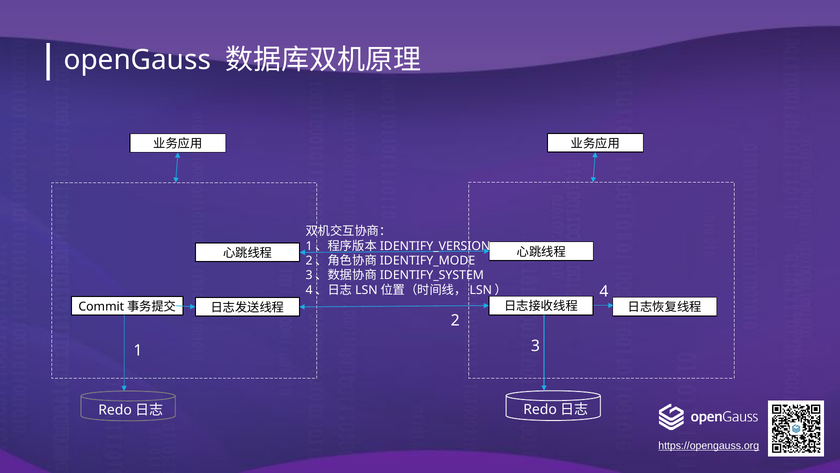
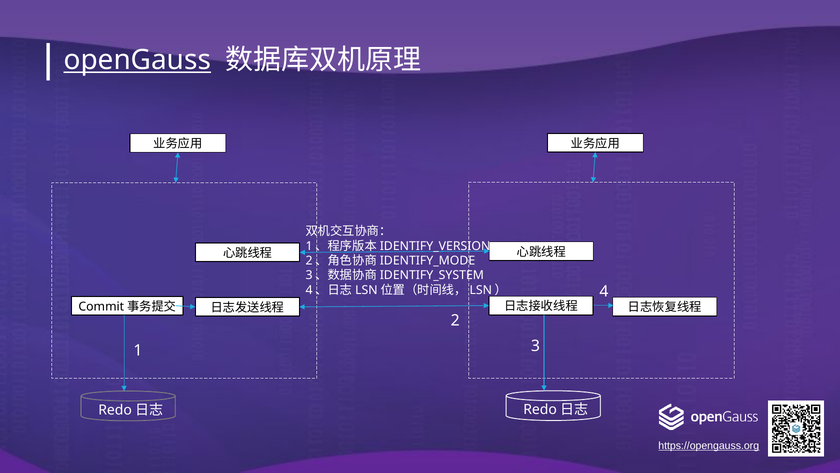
openGauss underline: none -> present
